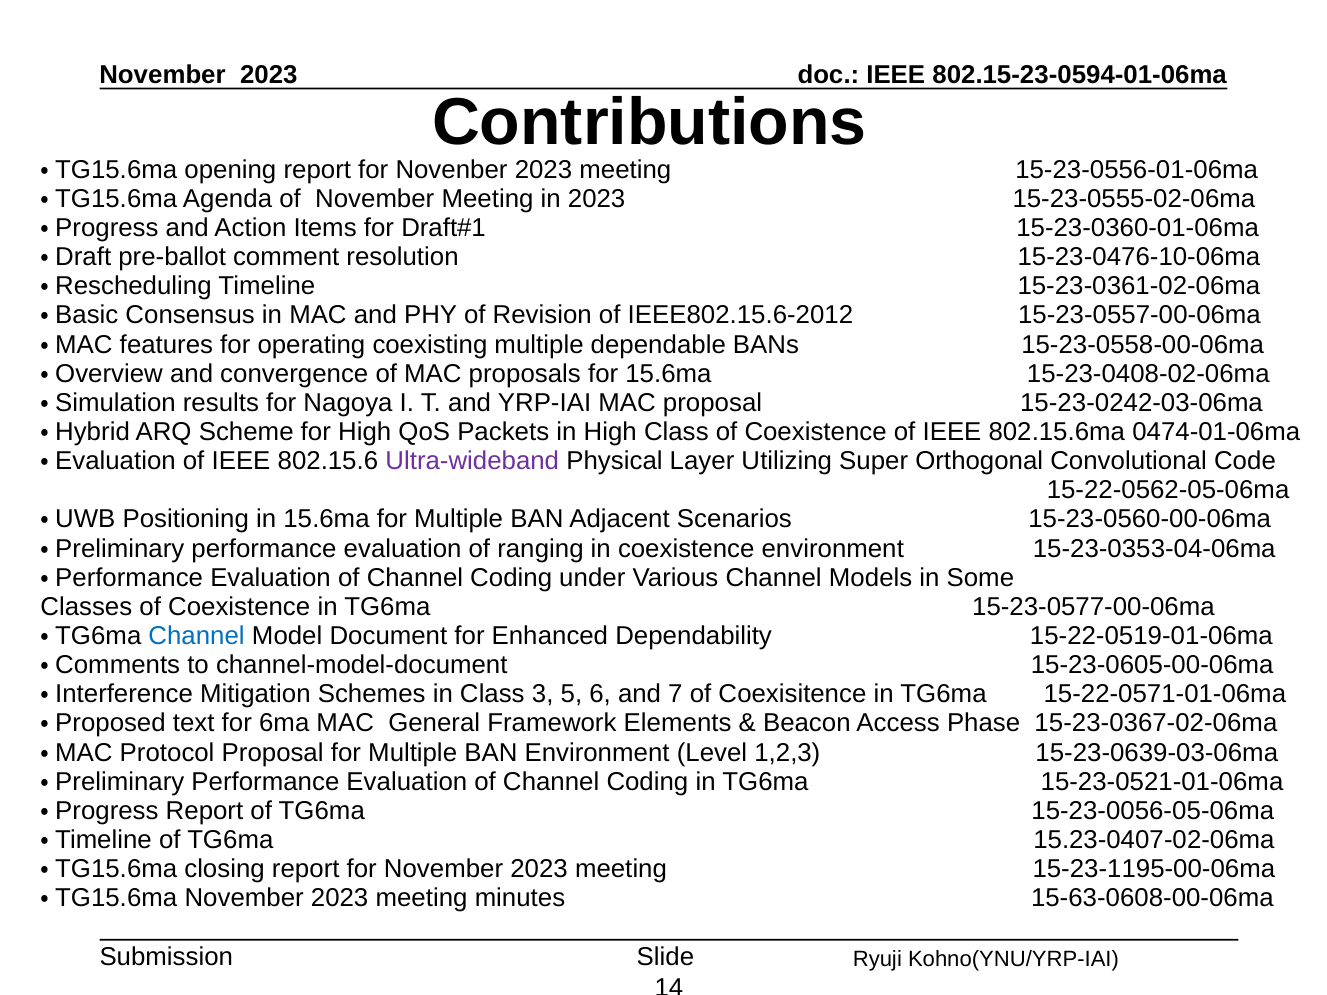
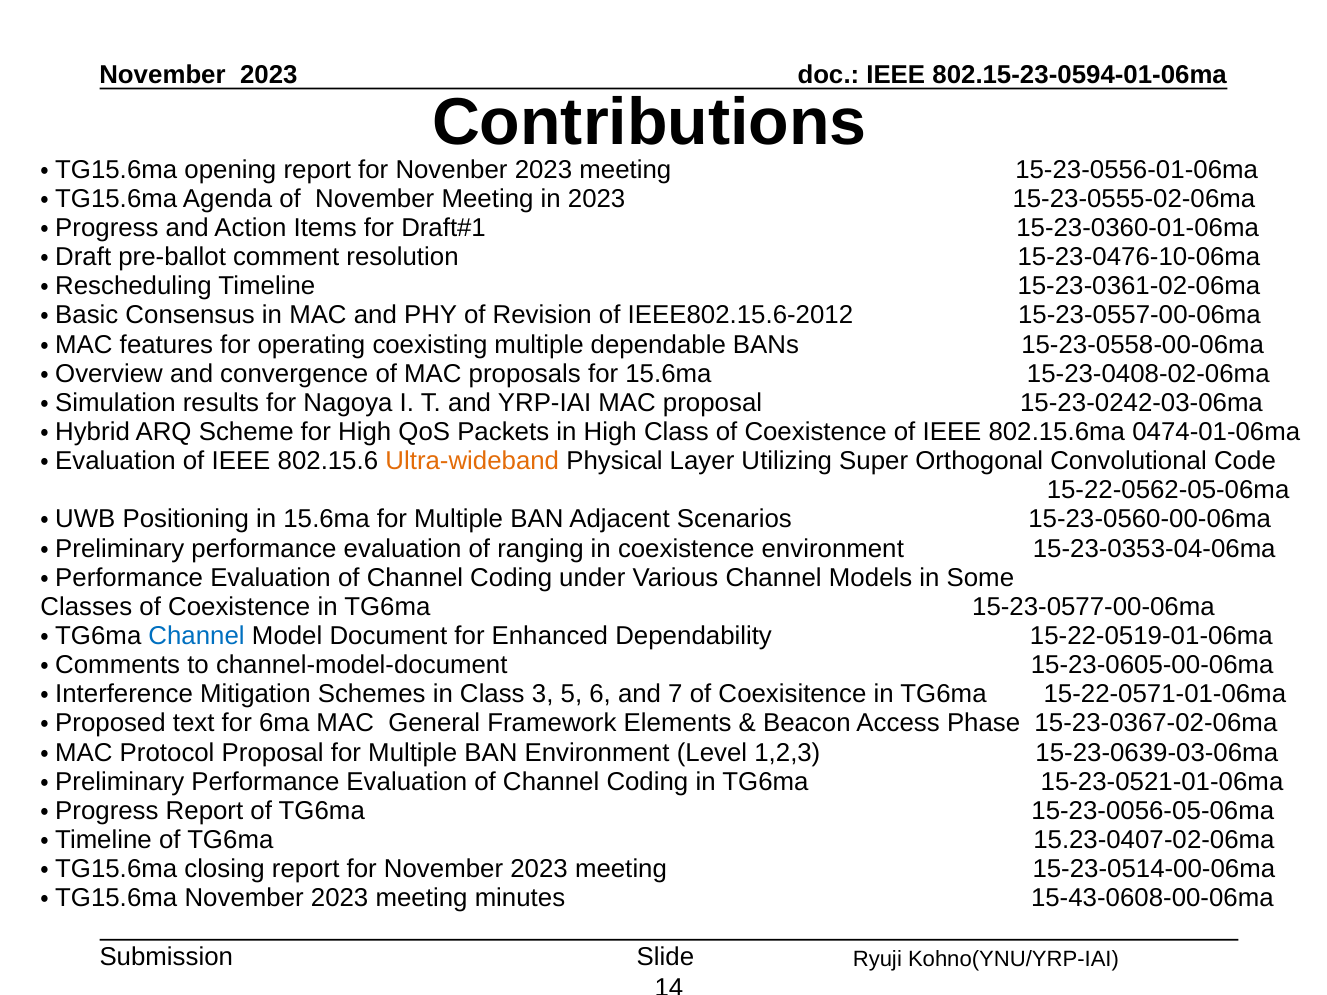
Ultra-wideband colour: purple -> orange
15-23-1195-00-06ma: 15-23-1195-00-06ma -> 15-23-0514-00-06ma
15-63-0608-00-06ma: 15-63-0608-00-06ma -> 15-43-0608-00-06ma
